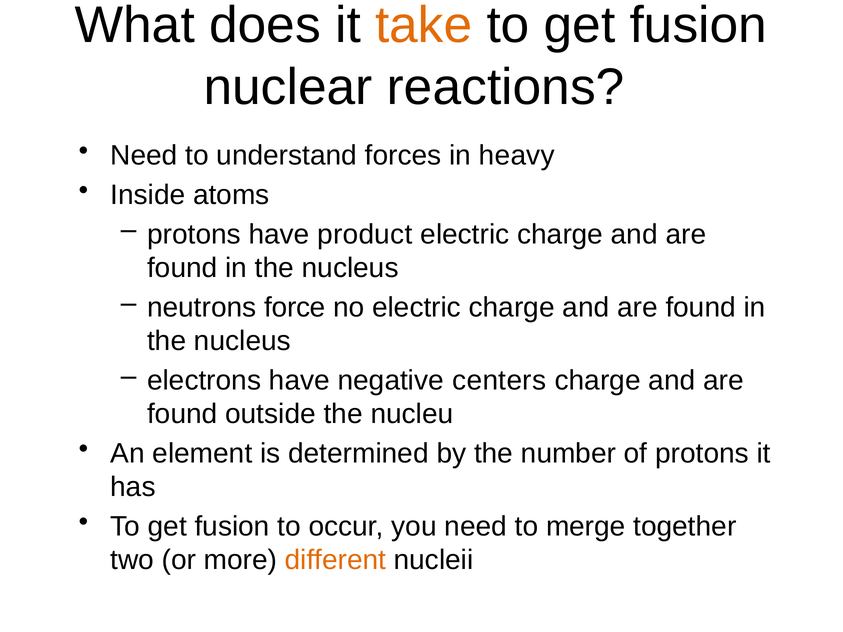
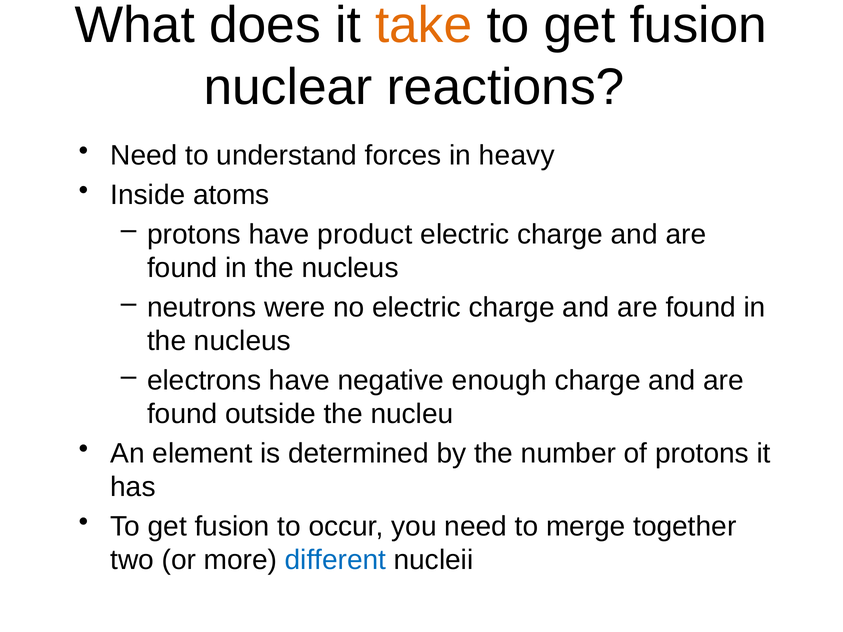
force: force -> were
centers: centers -> enough
different colour: orange -> blue
